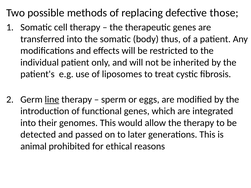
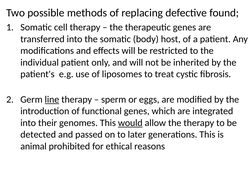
those: those -> found
thus: thus -> host
would underline: none -> present
